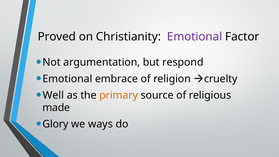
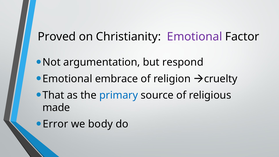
Well: Well -> That
primary colour: orange -> blue
Glory: Glory -> Error
ways: ways -> body
